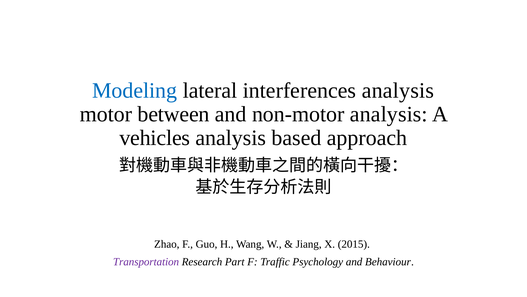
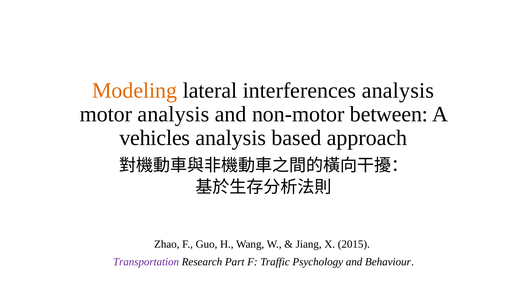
Modeling colour: blue -> orange
motor between: between -> analysis
non-motor analysis: analysis -> between
